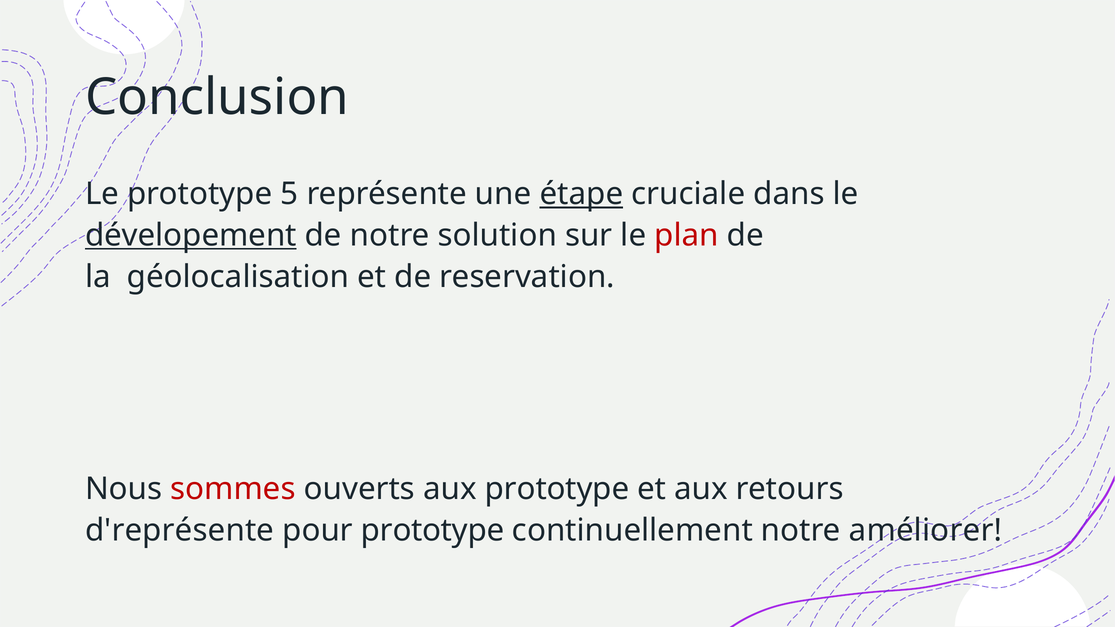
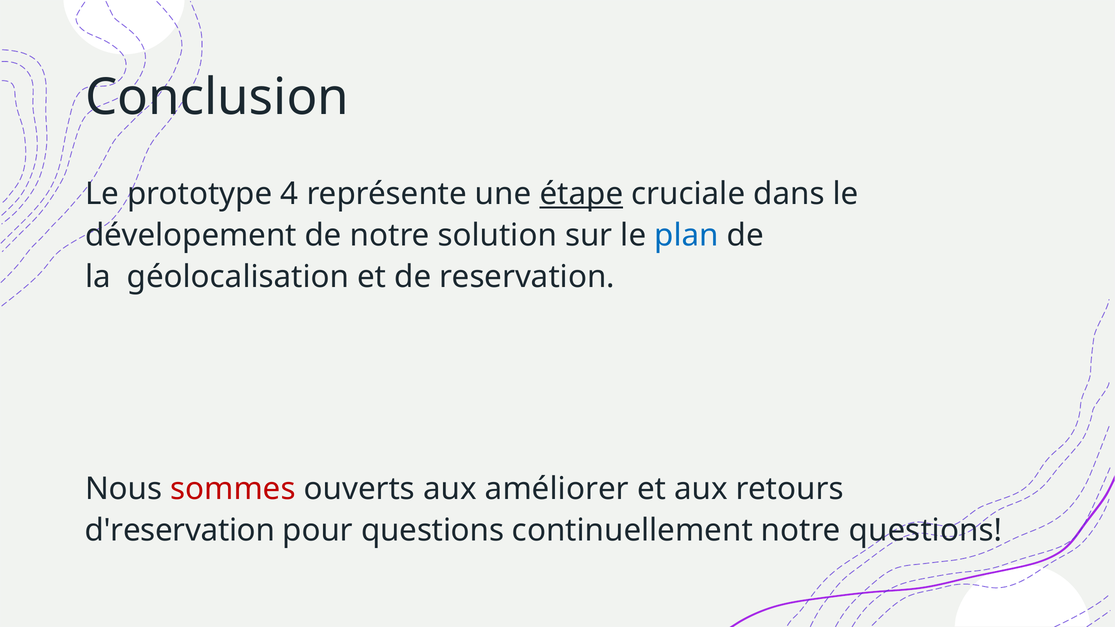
5: 5 -> 4
dévelopement underline: present -> none
plan colour: red -> blue
aux prototype: prototype -> améliorer
d'représente: d'représente -> d'reservation
pour prototype: prototype -> questions
notre améliorer: améliorer -> questions
